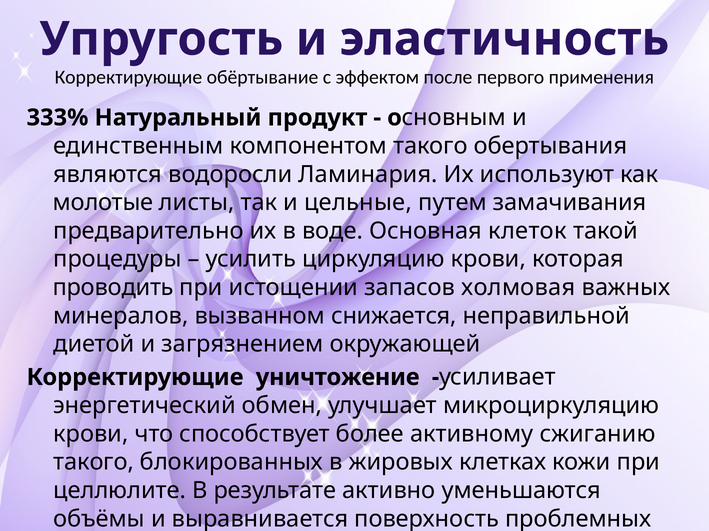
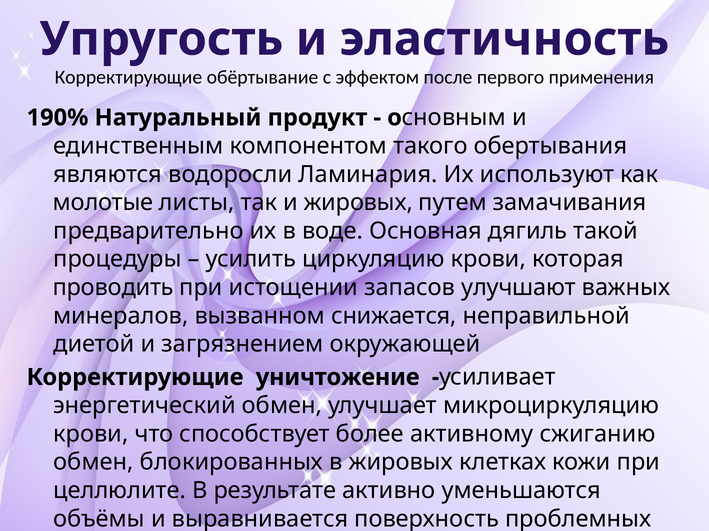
333%: 333% -> 190%
и цельные: цельные -> жировых
клеток: клеток -> дягиль
холмовая: холмовая -> улучшают
такого at (94, 463): такого -> обмен
